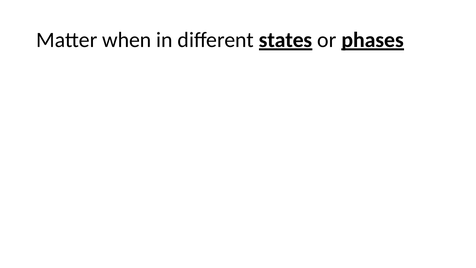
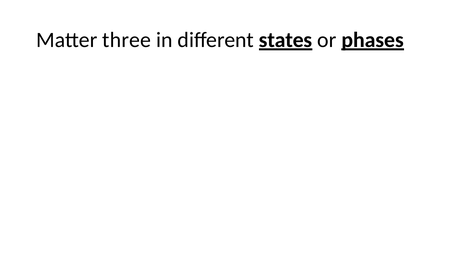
when: when -> three
